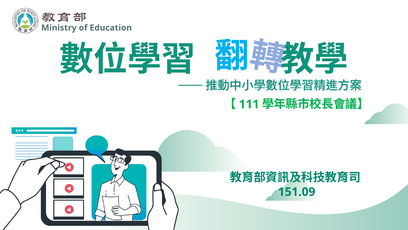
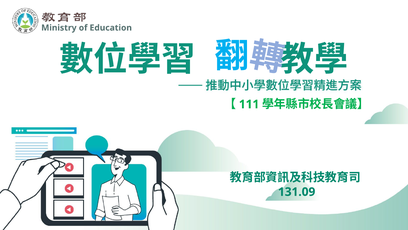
151.09: 151.09 -> 131.09
